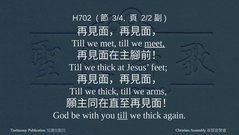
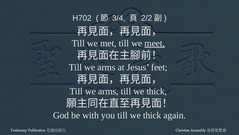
thick at (107, 67): thick -> arms
thick at (108, 91): thick -> arms
arms at (157, 91): arms -> thick
till at (123, 115) underline: present -> none
